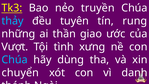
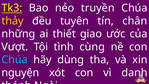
thảy colour: light blue -> yellow
rung: rung -> chân
thần: thần -> thiết
xưng: xưng -> cùng
chuyển: chuyển -> nguyện
